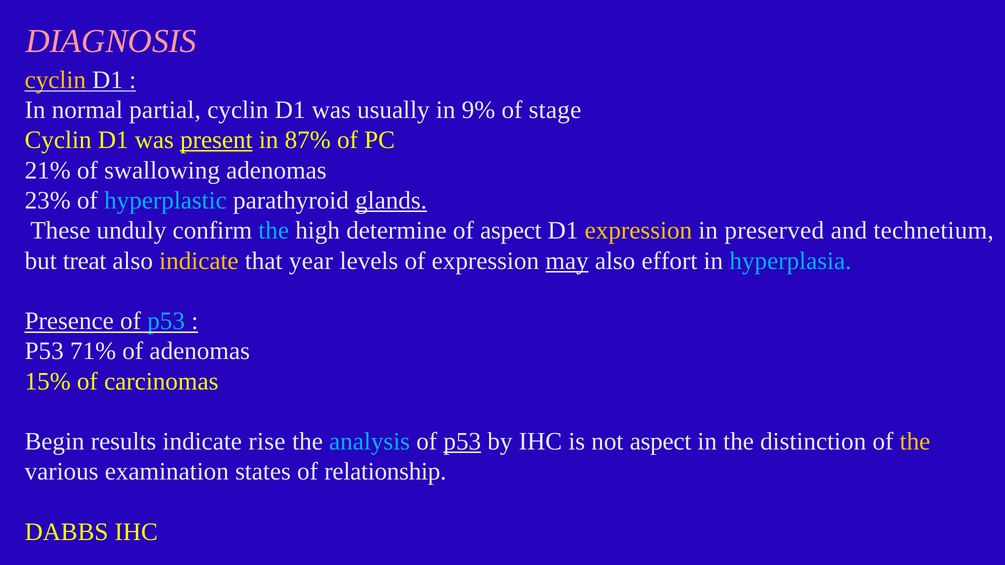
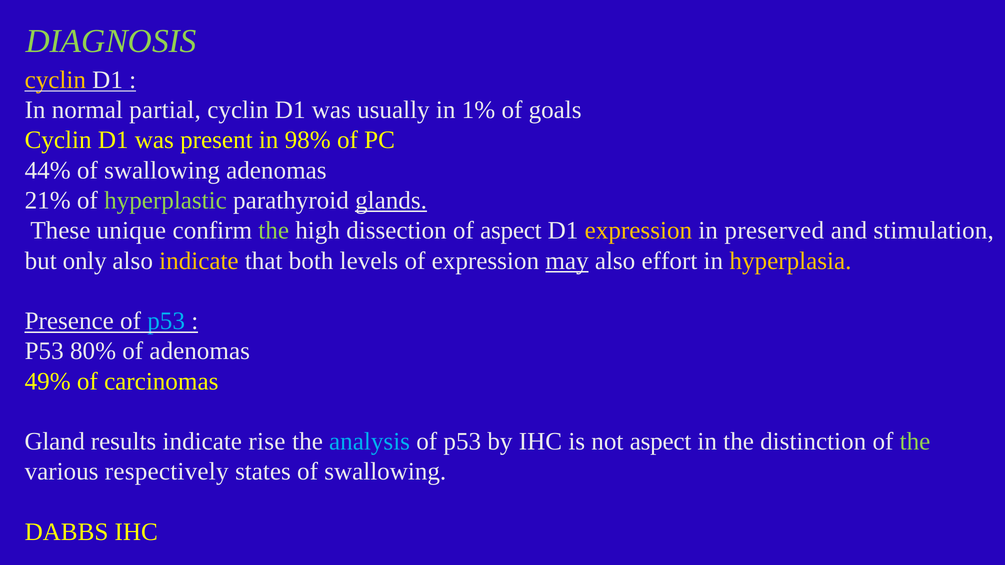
DIAGNOSIS colour: pink -> light green
9%: 9% -> 1%
stage: stage -> goals
present underline: present -> none
87%: 87% -> 98%
21%: 21% -> 44%
23%: 23% -> 21%
hyperplastic colour: light blue -> light green
unduly: unduly -> unique
the at (274, 231) colour: light blue -> light green
determine: determine -> dissection
technetium: technetium -> stimulation
treat: treat -> only
year: year -> both
hyperplasia colour: light blue -> yellow
71%: 71% -> 80%
15%: 15% -> 49%
Begin: Begin -> Gland
p53 at (462, 442) underline: present -> none
the at (915, 442) colour: yellow -> light green
examination: examination -> respectively
states of relationship: relationship -> swallowing
